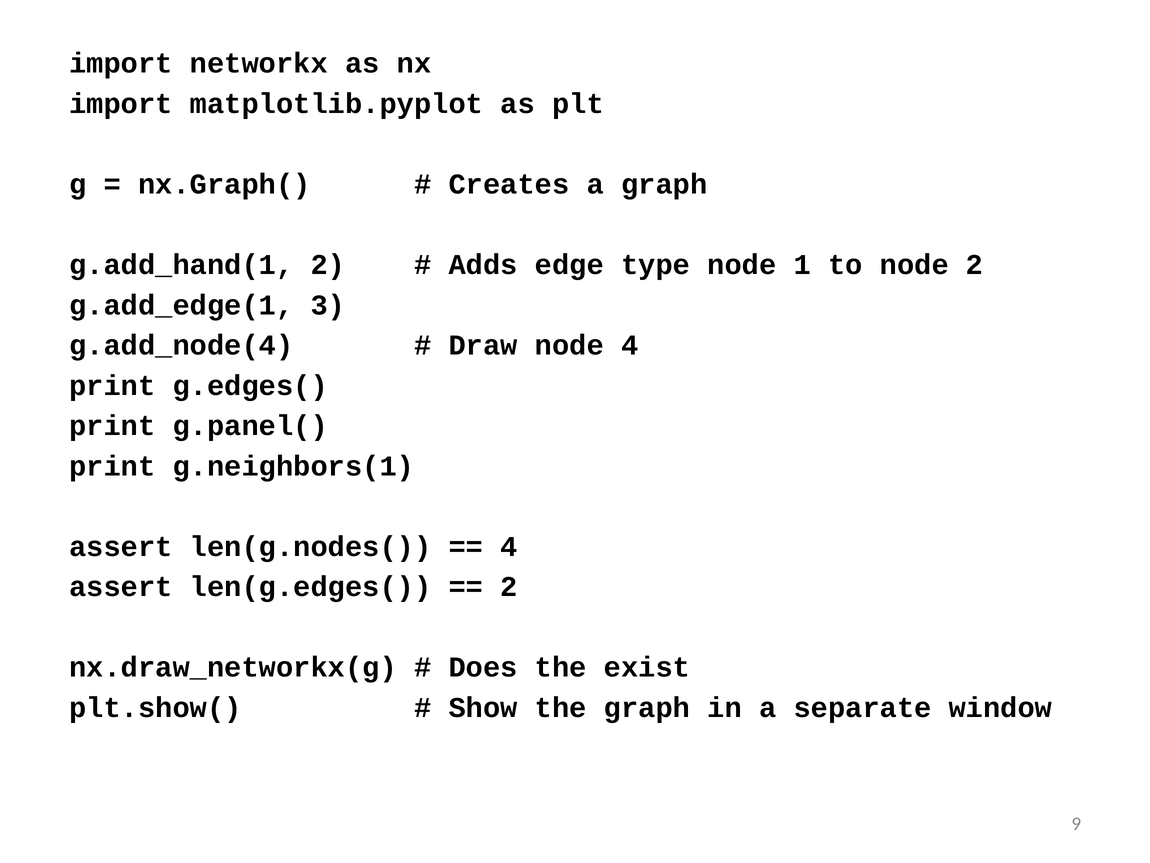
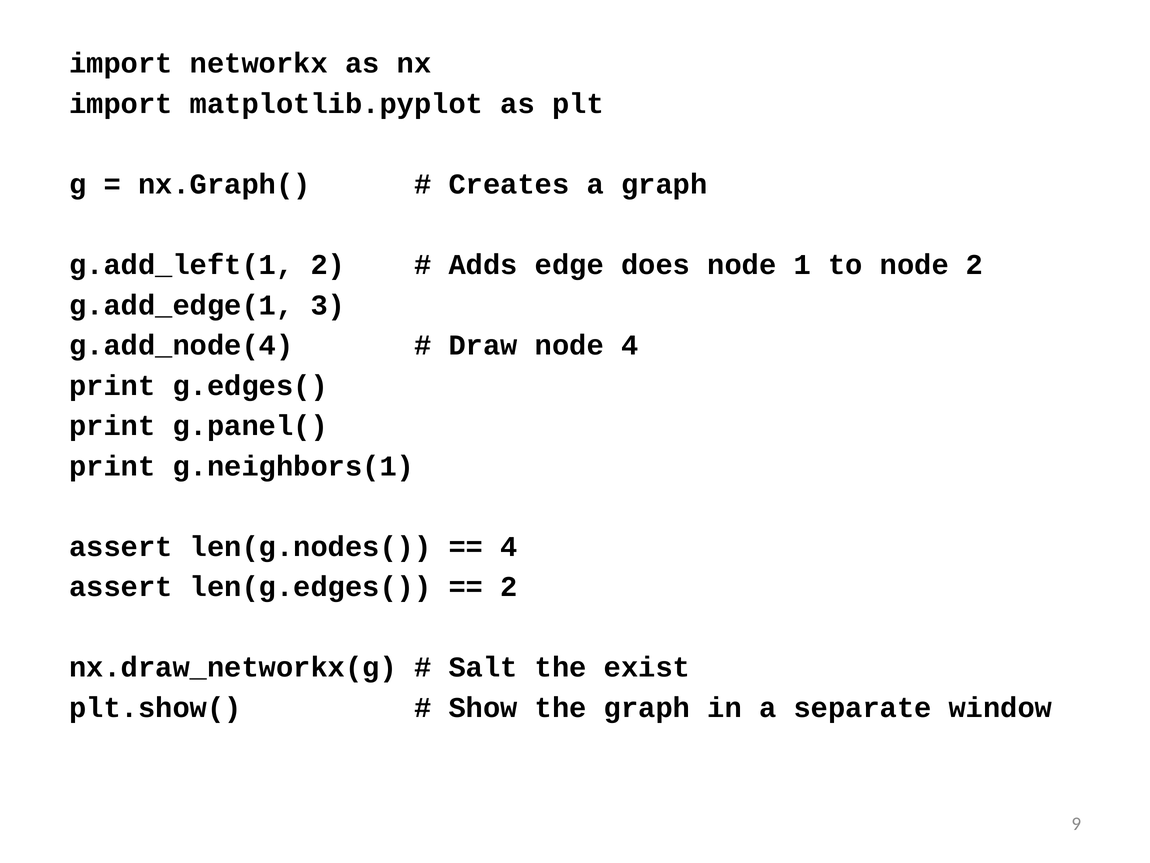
g.add_hand(1: g.add_hand(1 -> g.add_left(1
type: type -> does
Does: Does -> Salt
